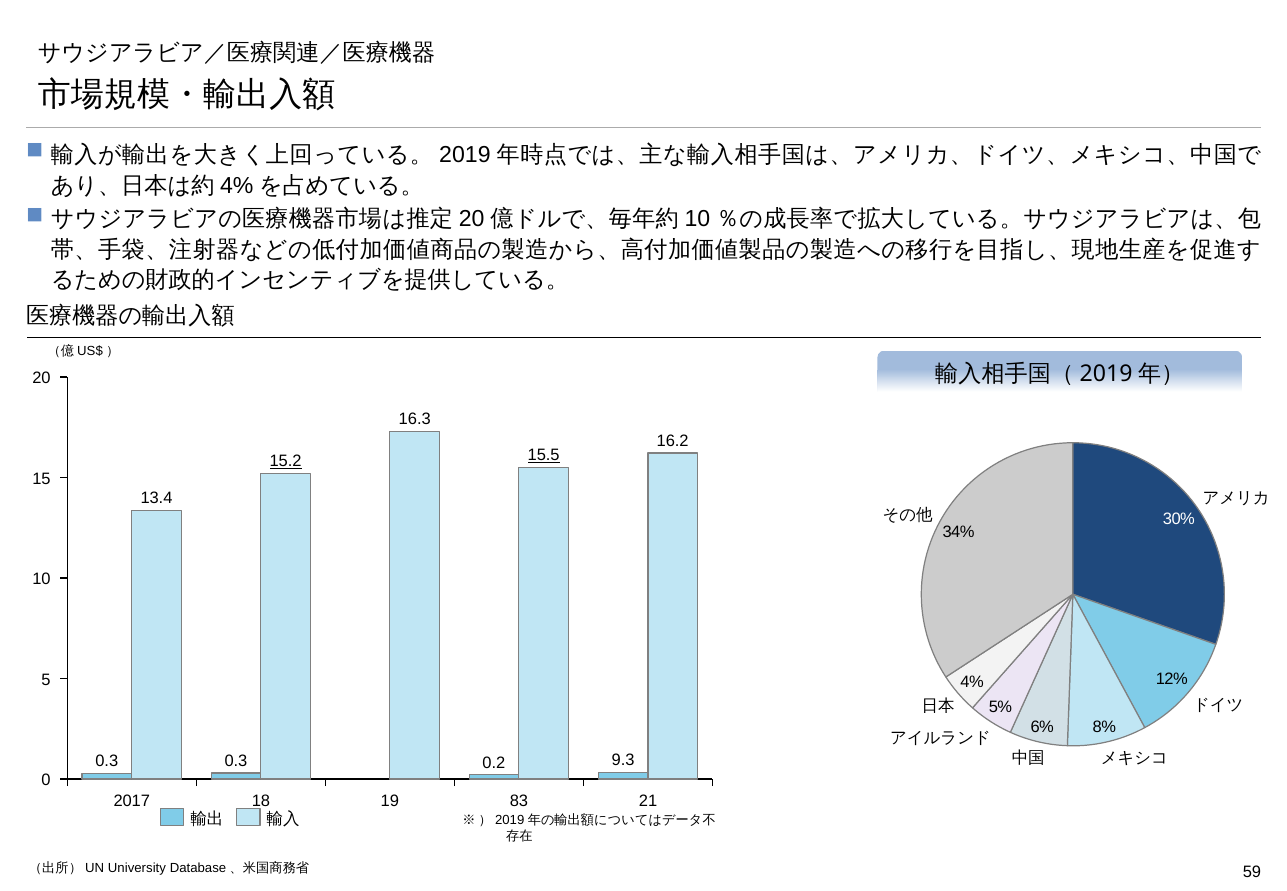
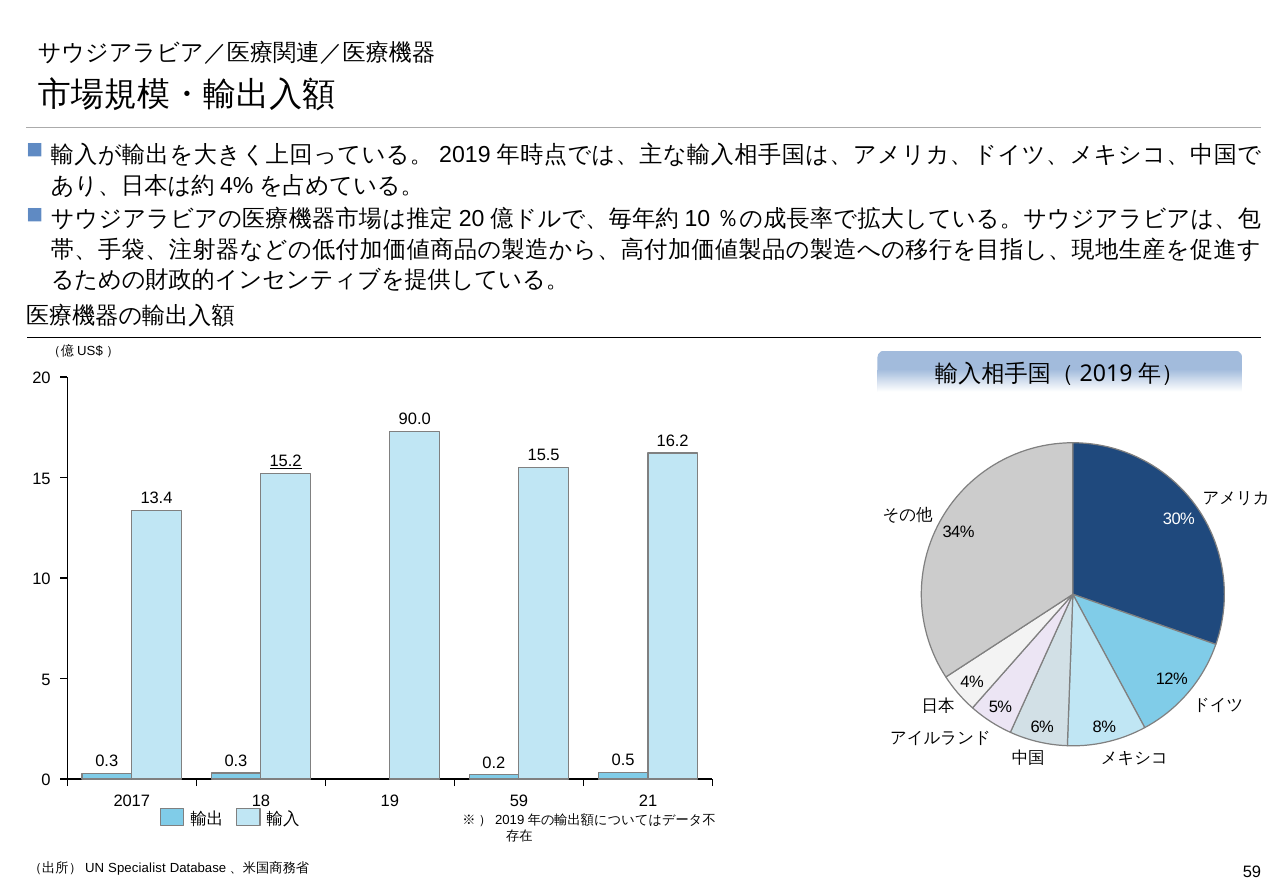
16.3: 16.3 -> 90.0
15.5 underline: present -> none
9.3: 9.3 -> 0.5
19 83: 83 -> 59
University: University -> Specialist
